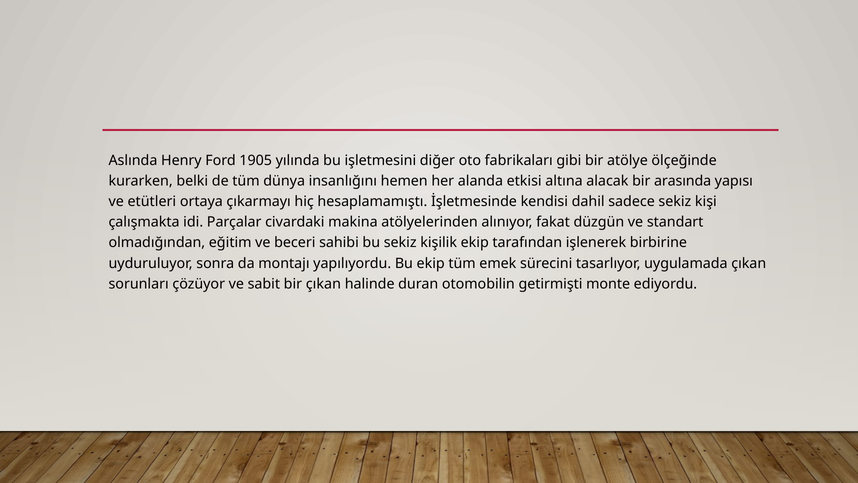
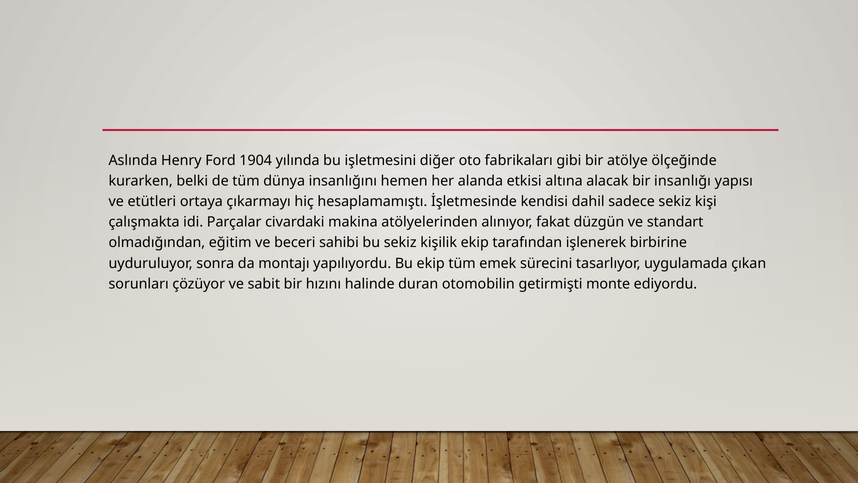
1905: 1905 -> 1904
arasında: arasında -> insanlığı
bir çıkan: çıkan -> hızını
